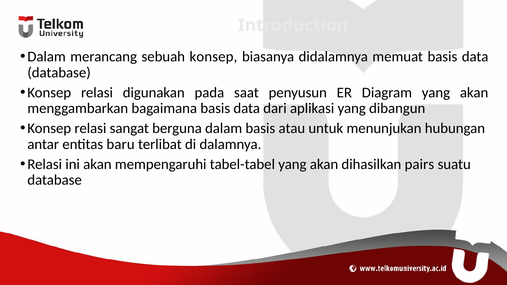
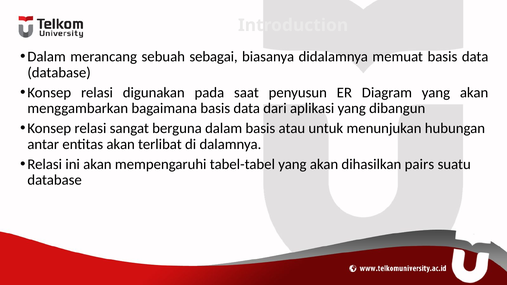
sebuah konsep: konsep -> sebagai
entitas baru: baru -> akan
